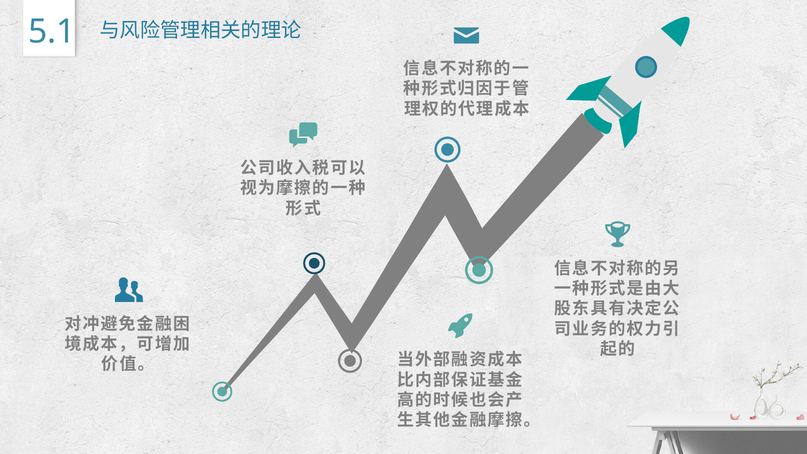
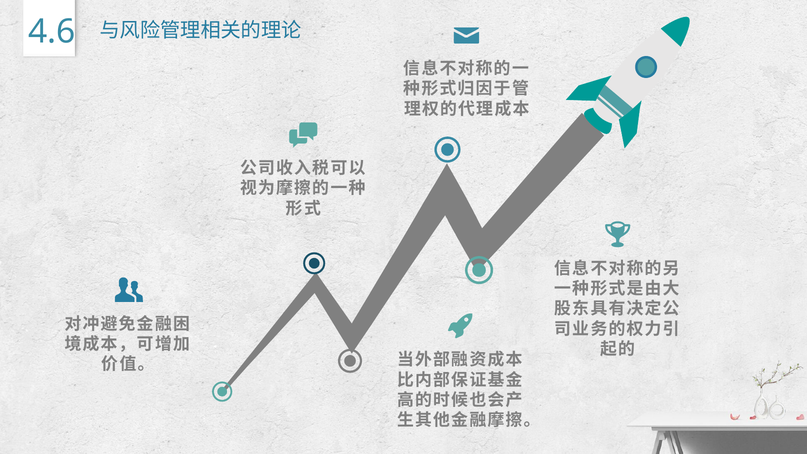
5.1: 5.1 -> 4.6
